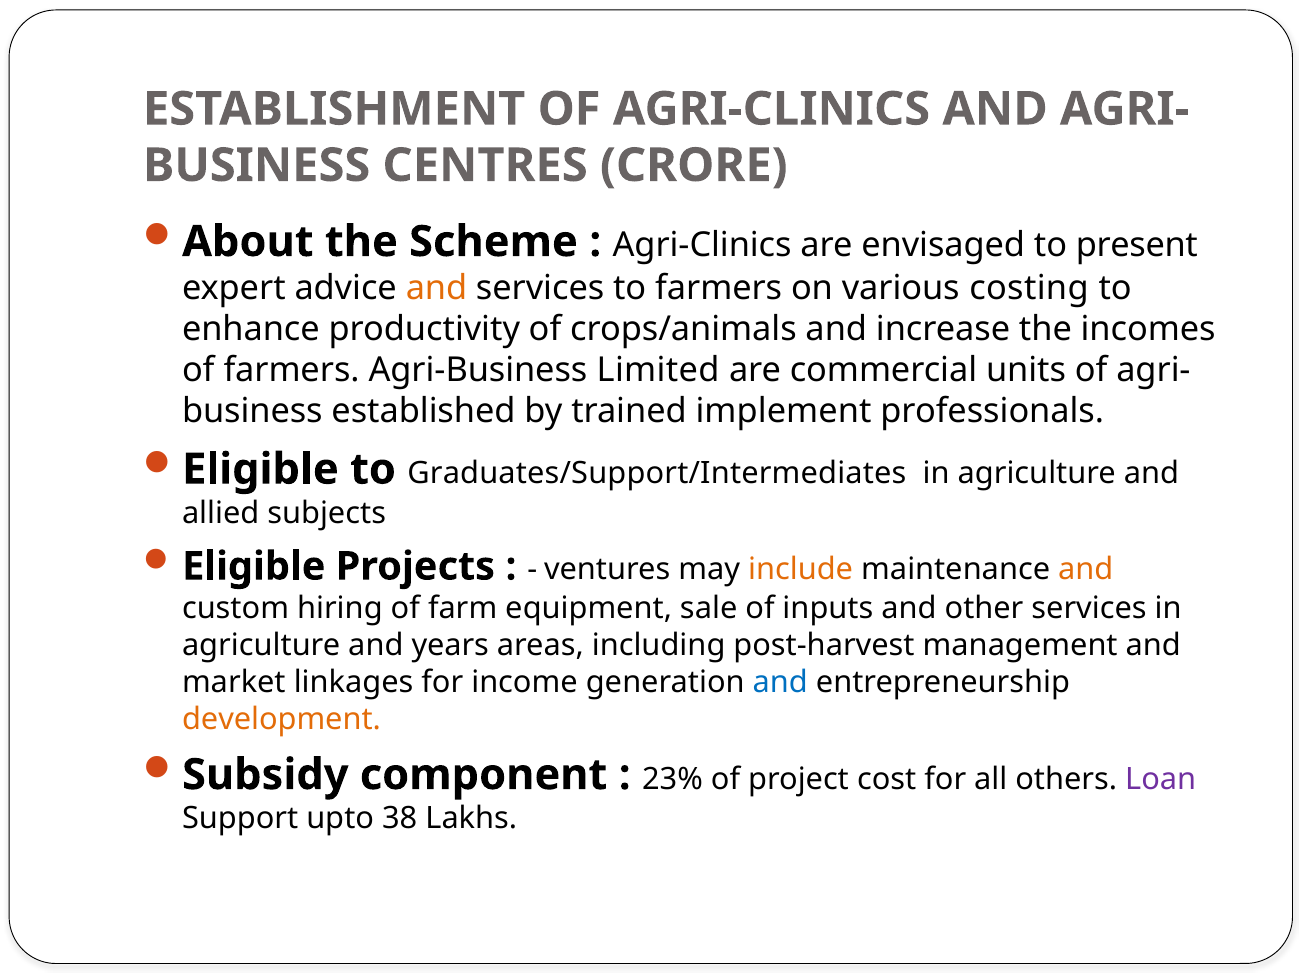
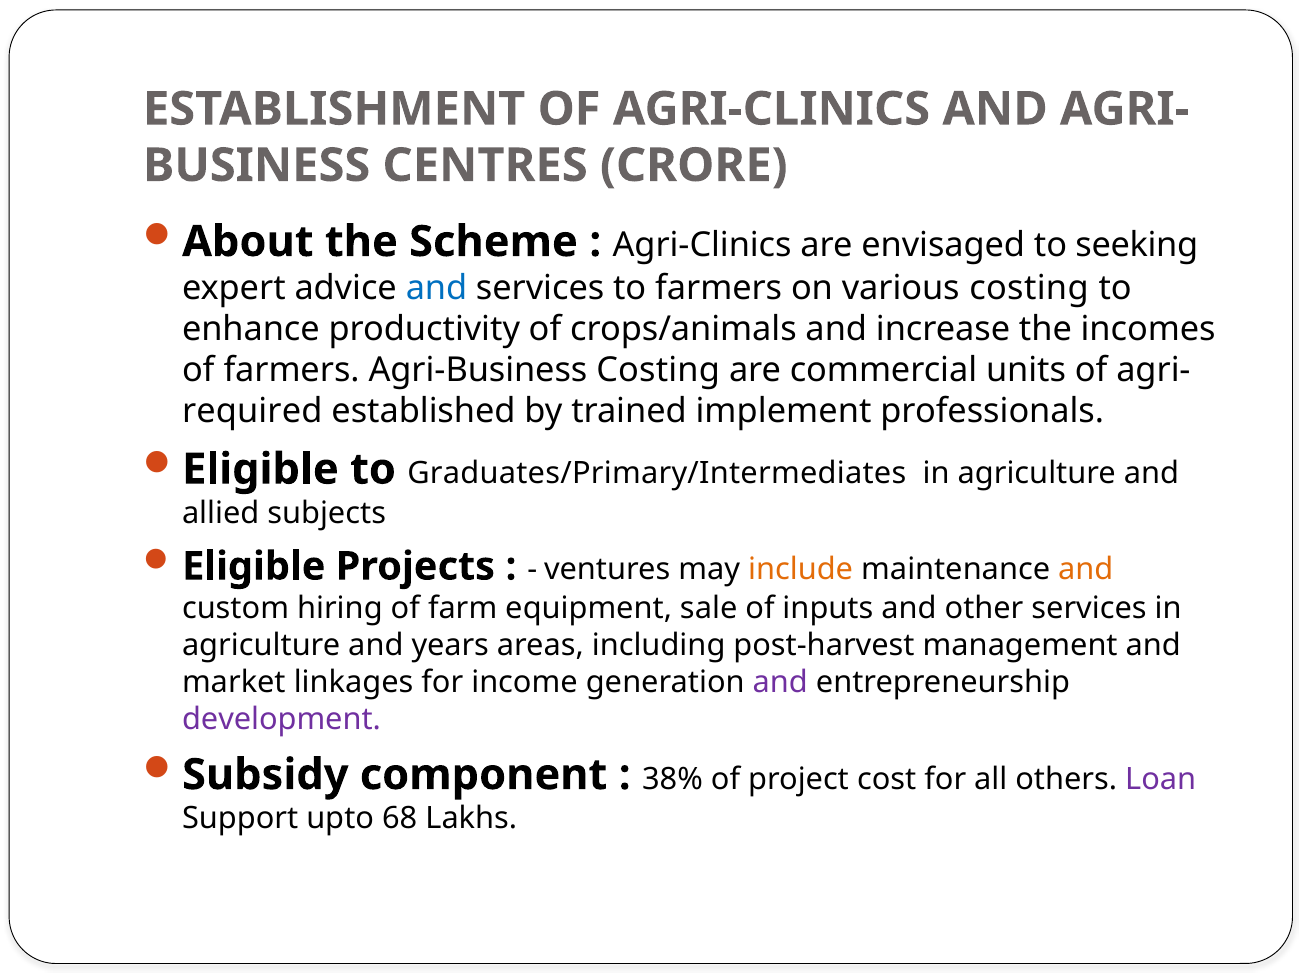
present: present -> seeking
and at (436, 288) colour: orange -> blue
Agri-Business Limited: Limited -> Costing
business at (252, 411): business -> required
Graduates/Support/Intermediates: Graduates/Support/Intermediates -> Graduates/Primary/Intermediates
and at (780, 682) colour: blue -> purple
development colour: orange -> purple
23%: 23% -> 38%
38: 38 -> 68
